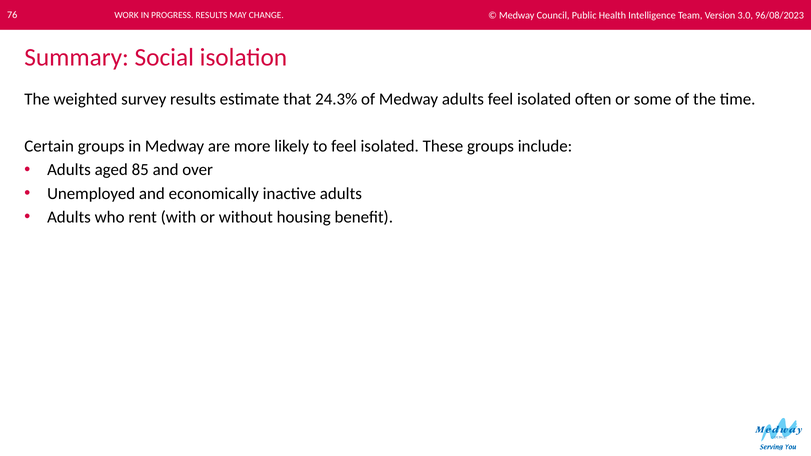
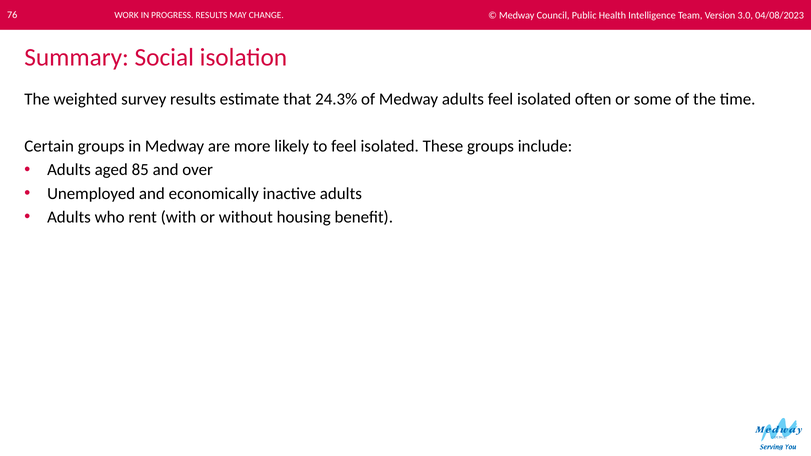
96/08/2023: 96/08/2023 -> 04/08/2023
